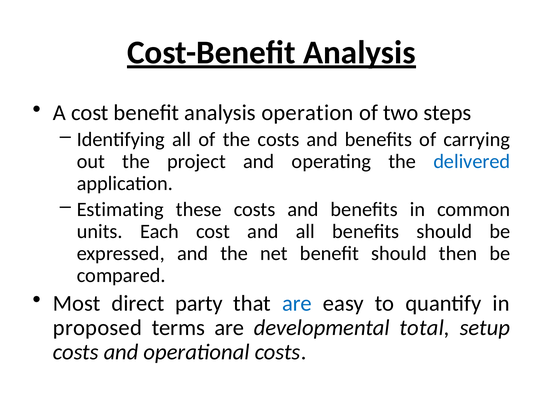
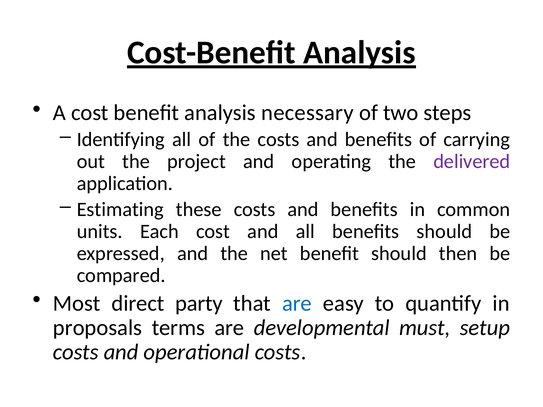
operation: operation -> necessary
delivered colour: blue -> purple
proposed: proposed -> proposals
total: total -> must
